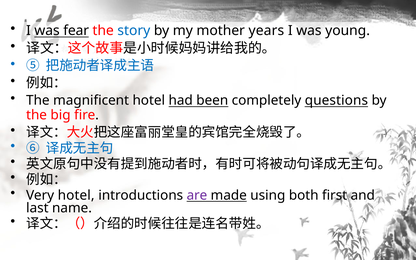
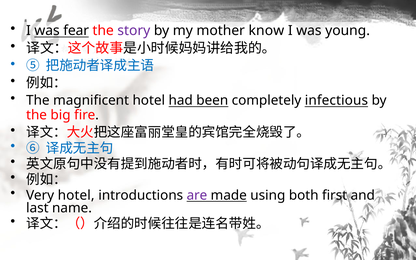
story colour: blue -> purple
years: years -> know
questions: questions -> infectious
